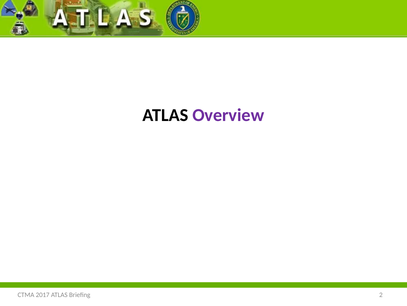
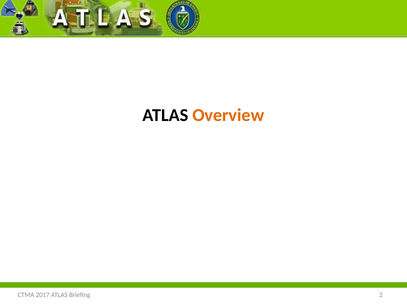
Overview colour: purple -> orange
